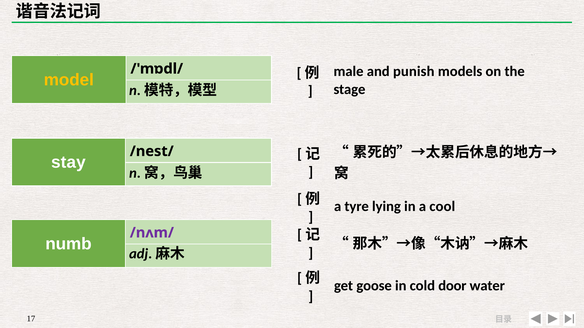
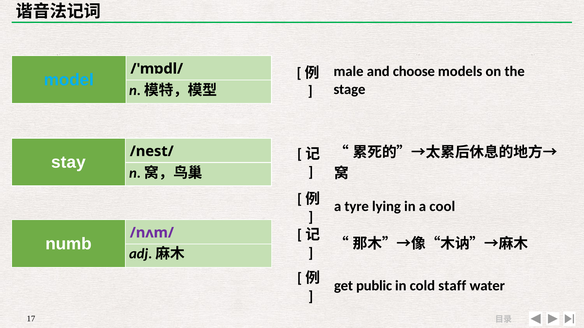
punish: punish -> choose
model colour: yellow -> light blue
goose: goose -> public
door: door -> staff
